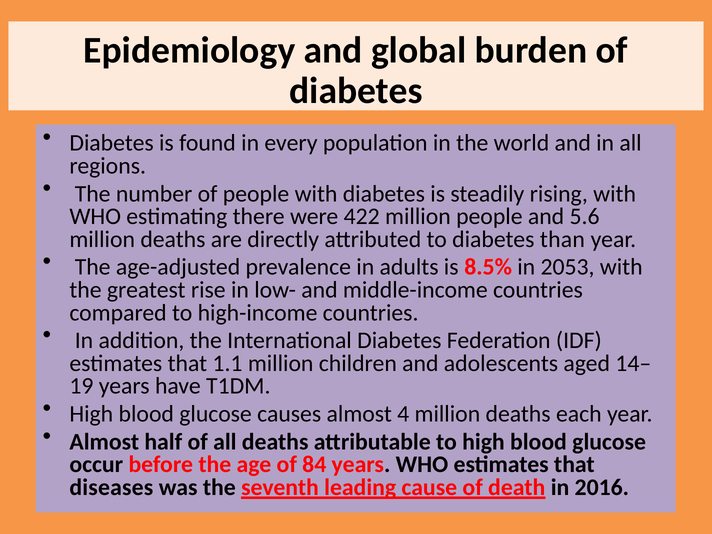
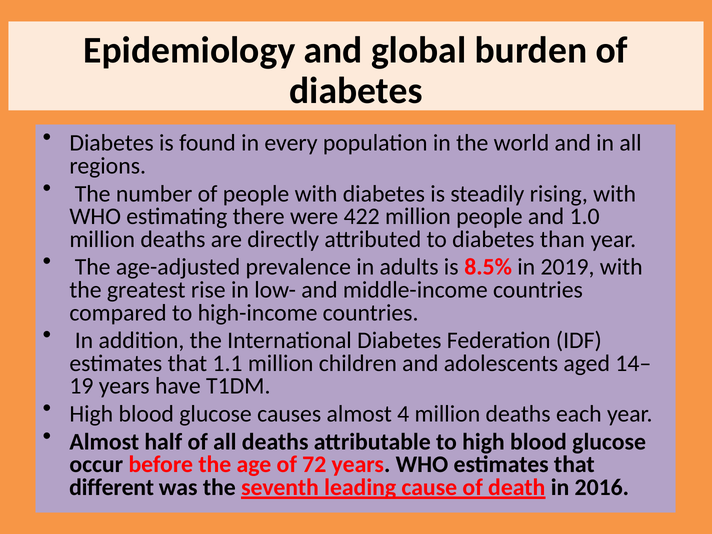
5.6: 5.6 -> 1.0
2053: 2053 -> 2019
84: 84 -> 72
diseases: diseases -> different
